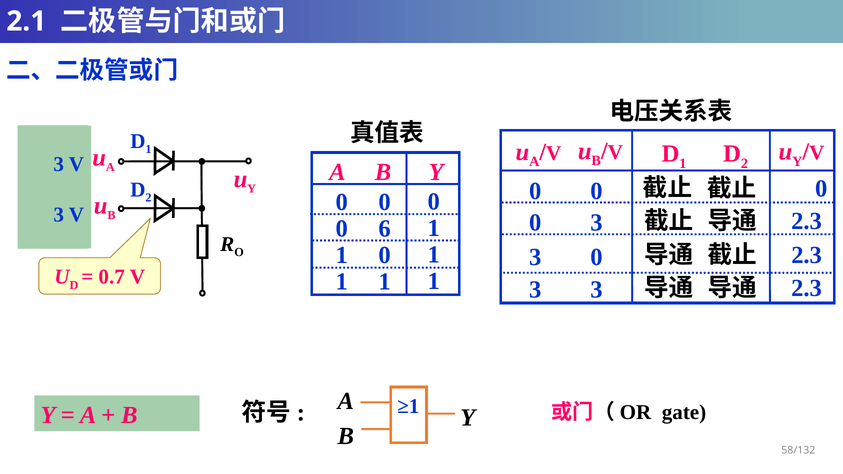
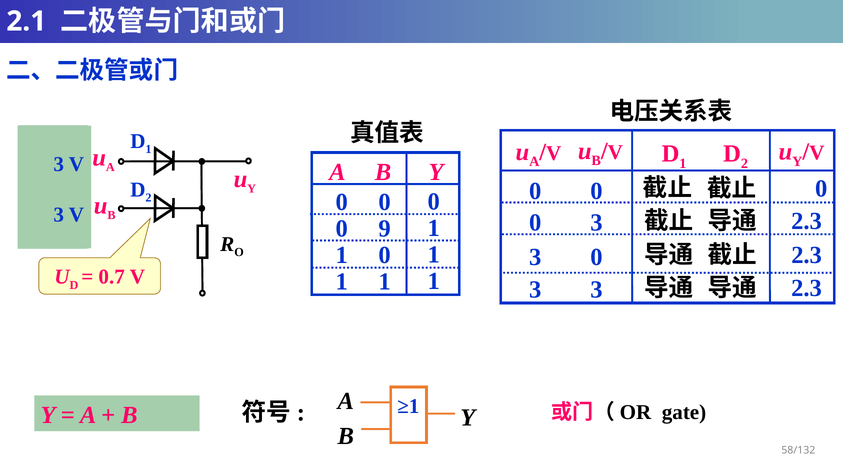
6: 6 -> 9
